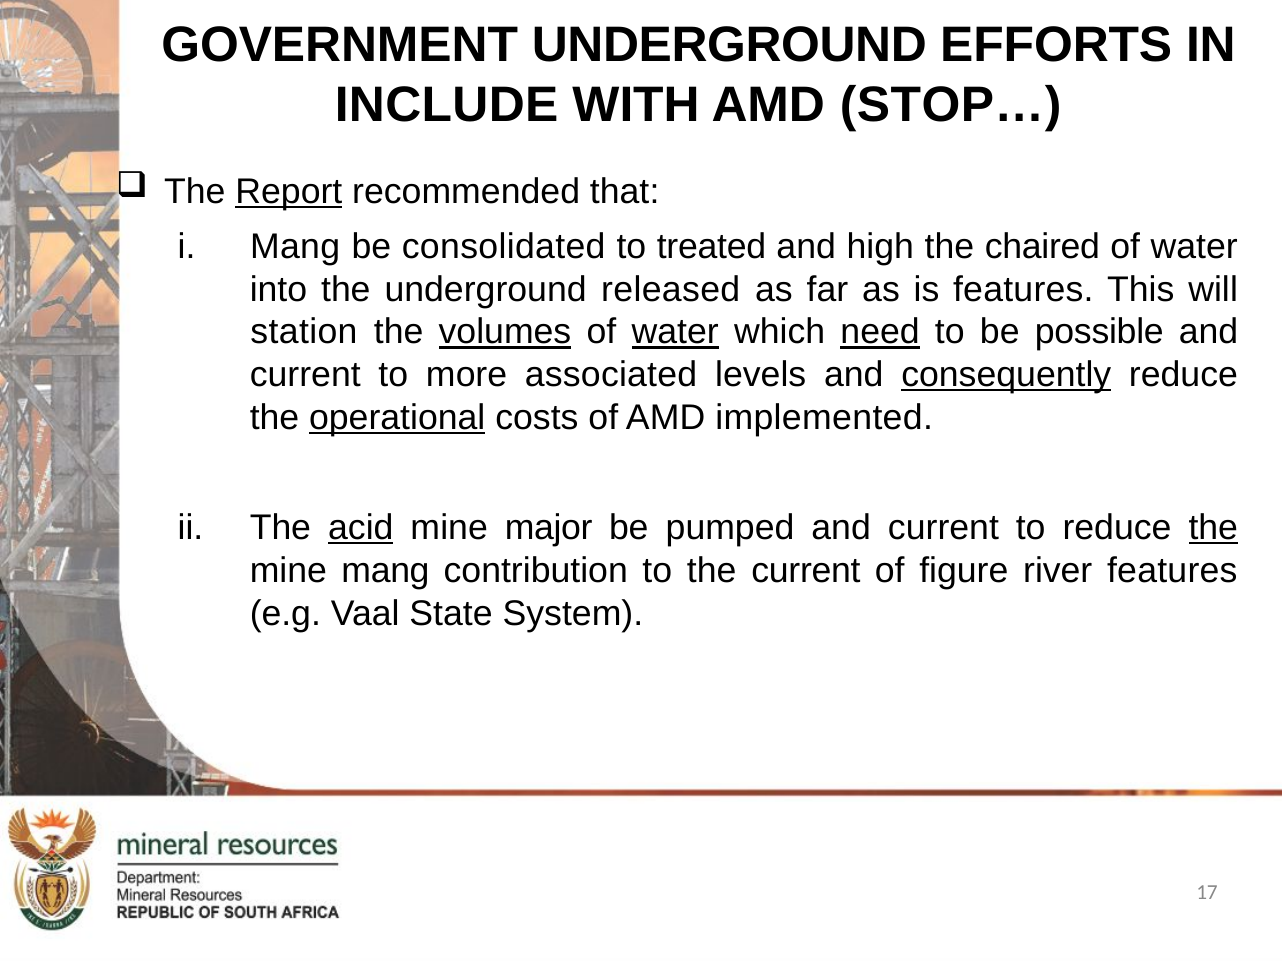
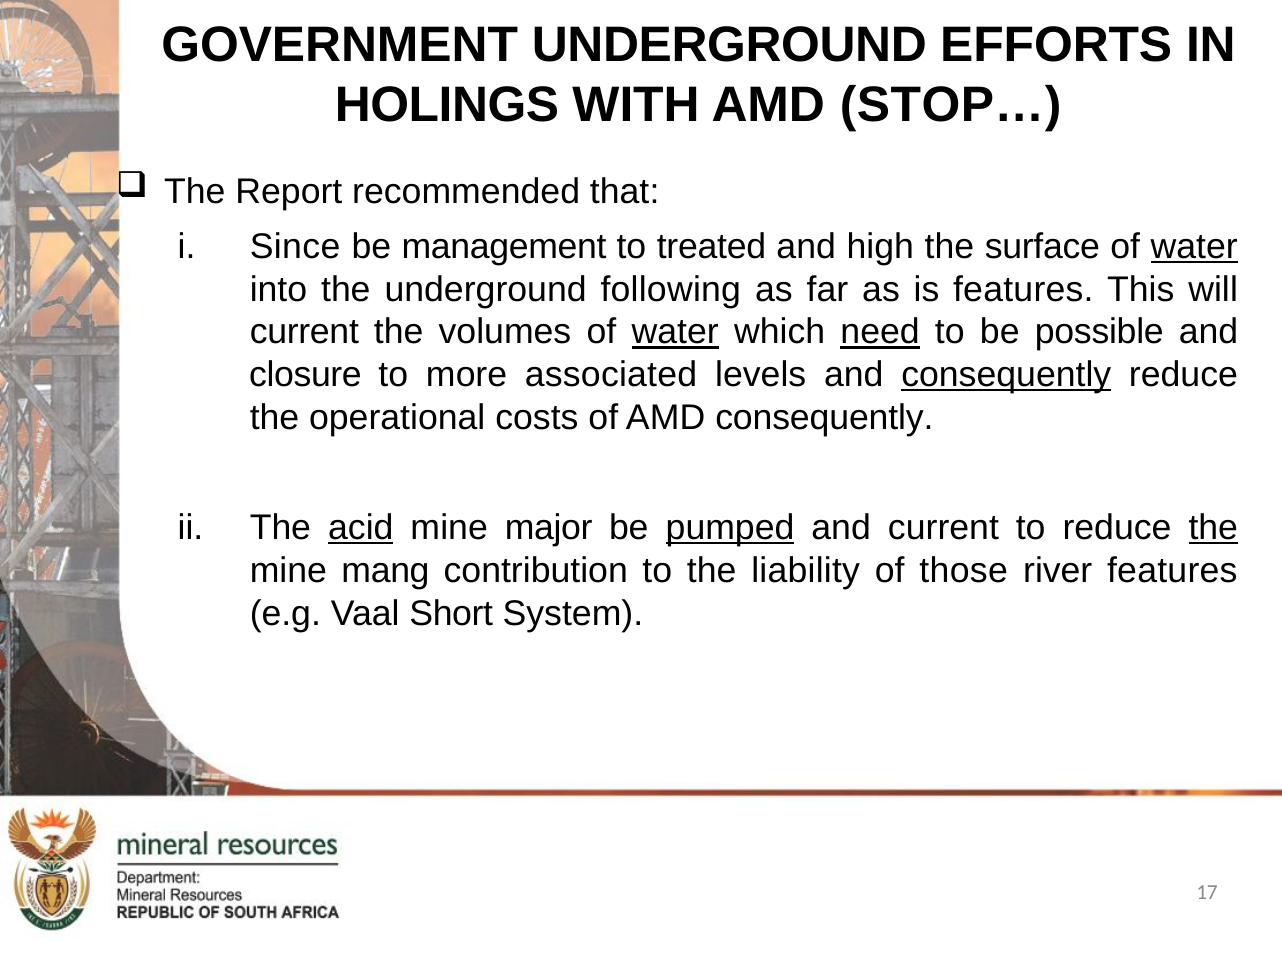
INCLUDE: INCLUDE -> HOLINGS
Report underline: present -> none
Mang at (295, 247): Mang -> Since
consolidated: consolidated -> management
chaired: chaired -> surface
water at (1194, 247) underline: none -> present
released: released -> following
station at (304, 332): station -> current
volumes underline: present -> none
current at (305, 375): current -> closure
operational underline: present -> none
AMD implemented: implemented -> consequently
pumped underline: none -> present
the current: current -> liability
figure: figure -> those
State: State -> Short
